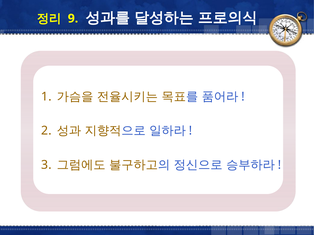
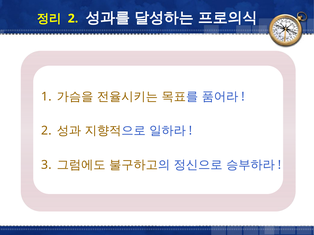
9 at (73, 18): 9 -> 2
